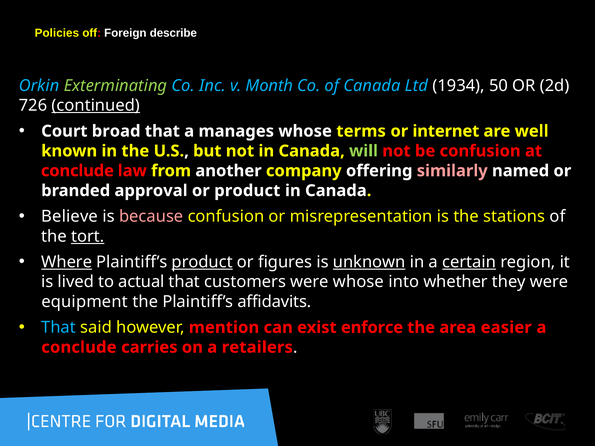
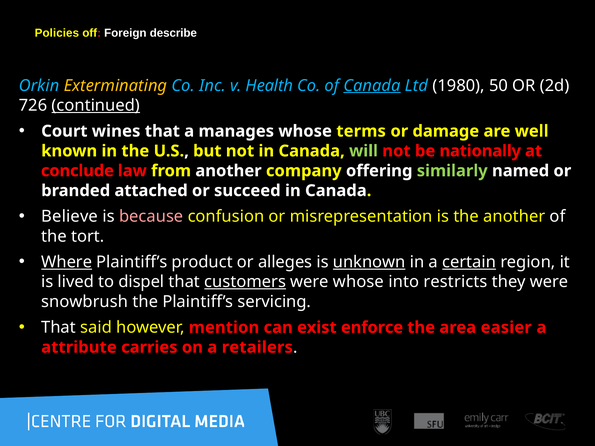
Exterminating colour: light green -> yellow
Month: Month -> Health
Canada at (372, 86) underline: none -> present
1934: 1934 -> 1980
broad: broad -> wines
internet: internet -> damage
be confusion: confusion -> nationally
similarly colour: pink -> light green
approval: approval -> attached
or product: product -> succeed
the stations: stations -> another
tort underline: present -> none
product at (202, 262) underline: present -> none
figures: figures -> alleges
actual: actual -> dispel
customers underline: none -> present
whether: whether -> restricts
equipment: equipment -> snowbrush
affidavits: affidavits -> servicing
That at (59, 328) colour: light blue -> white
conclude at (79, 347): conclude -> attribute
